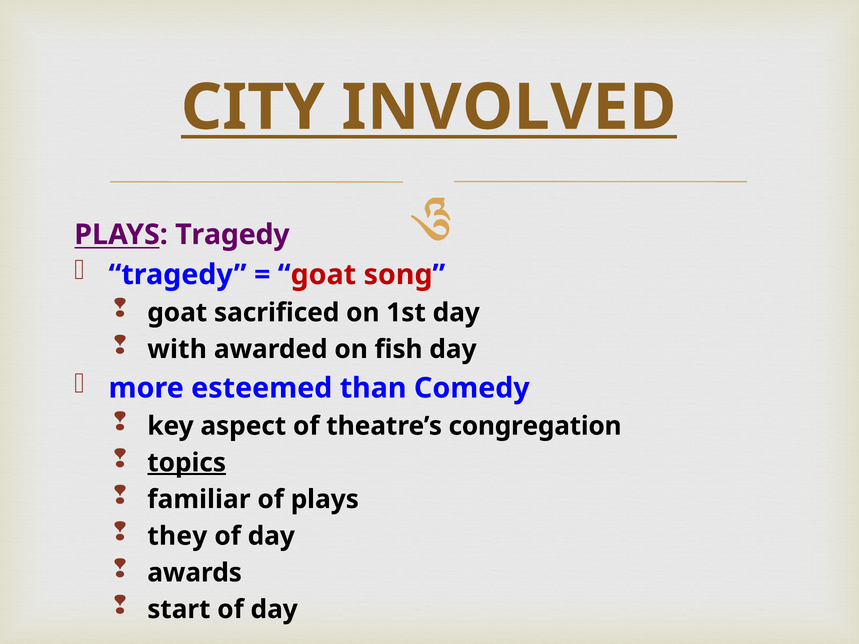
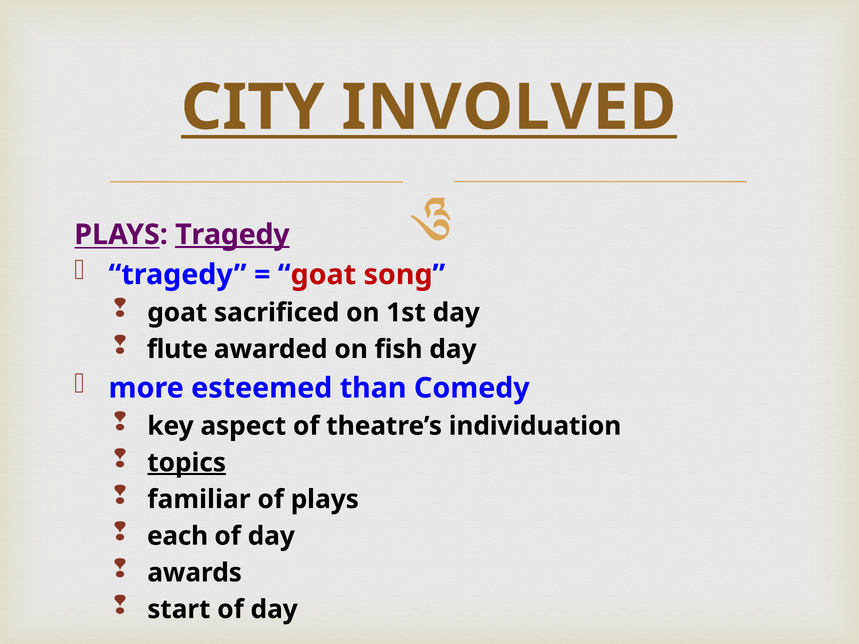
Tragedy at (232, 235) underline: none -> present
with: with -> flute
congregation: congregation -> individuation
they: they -> each
